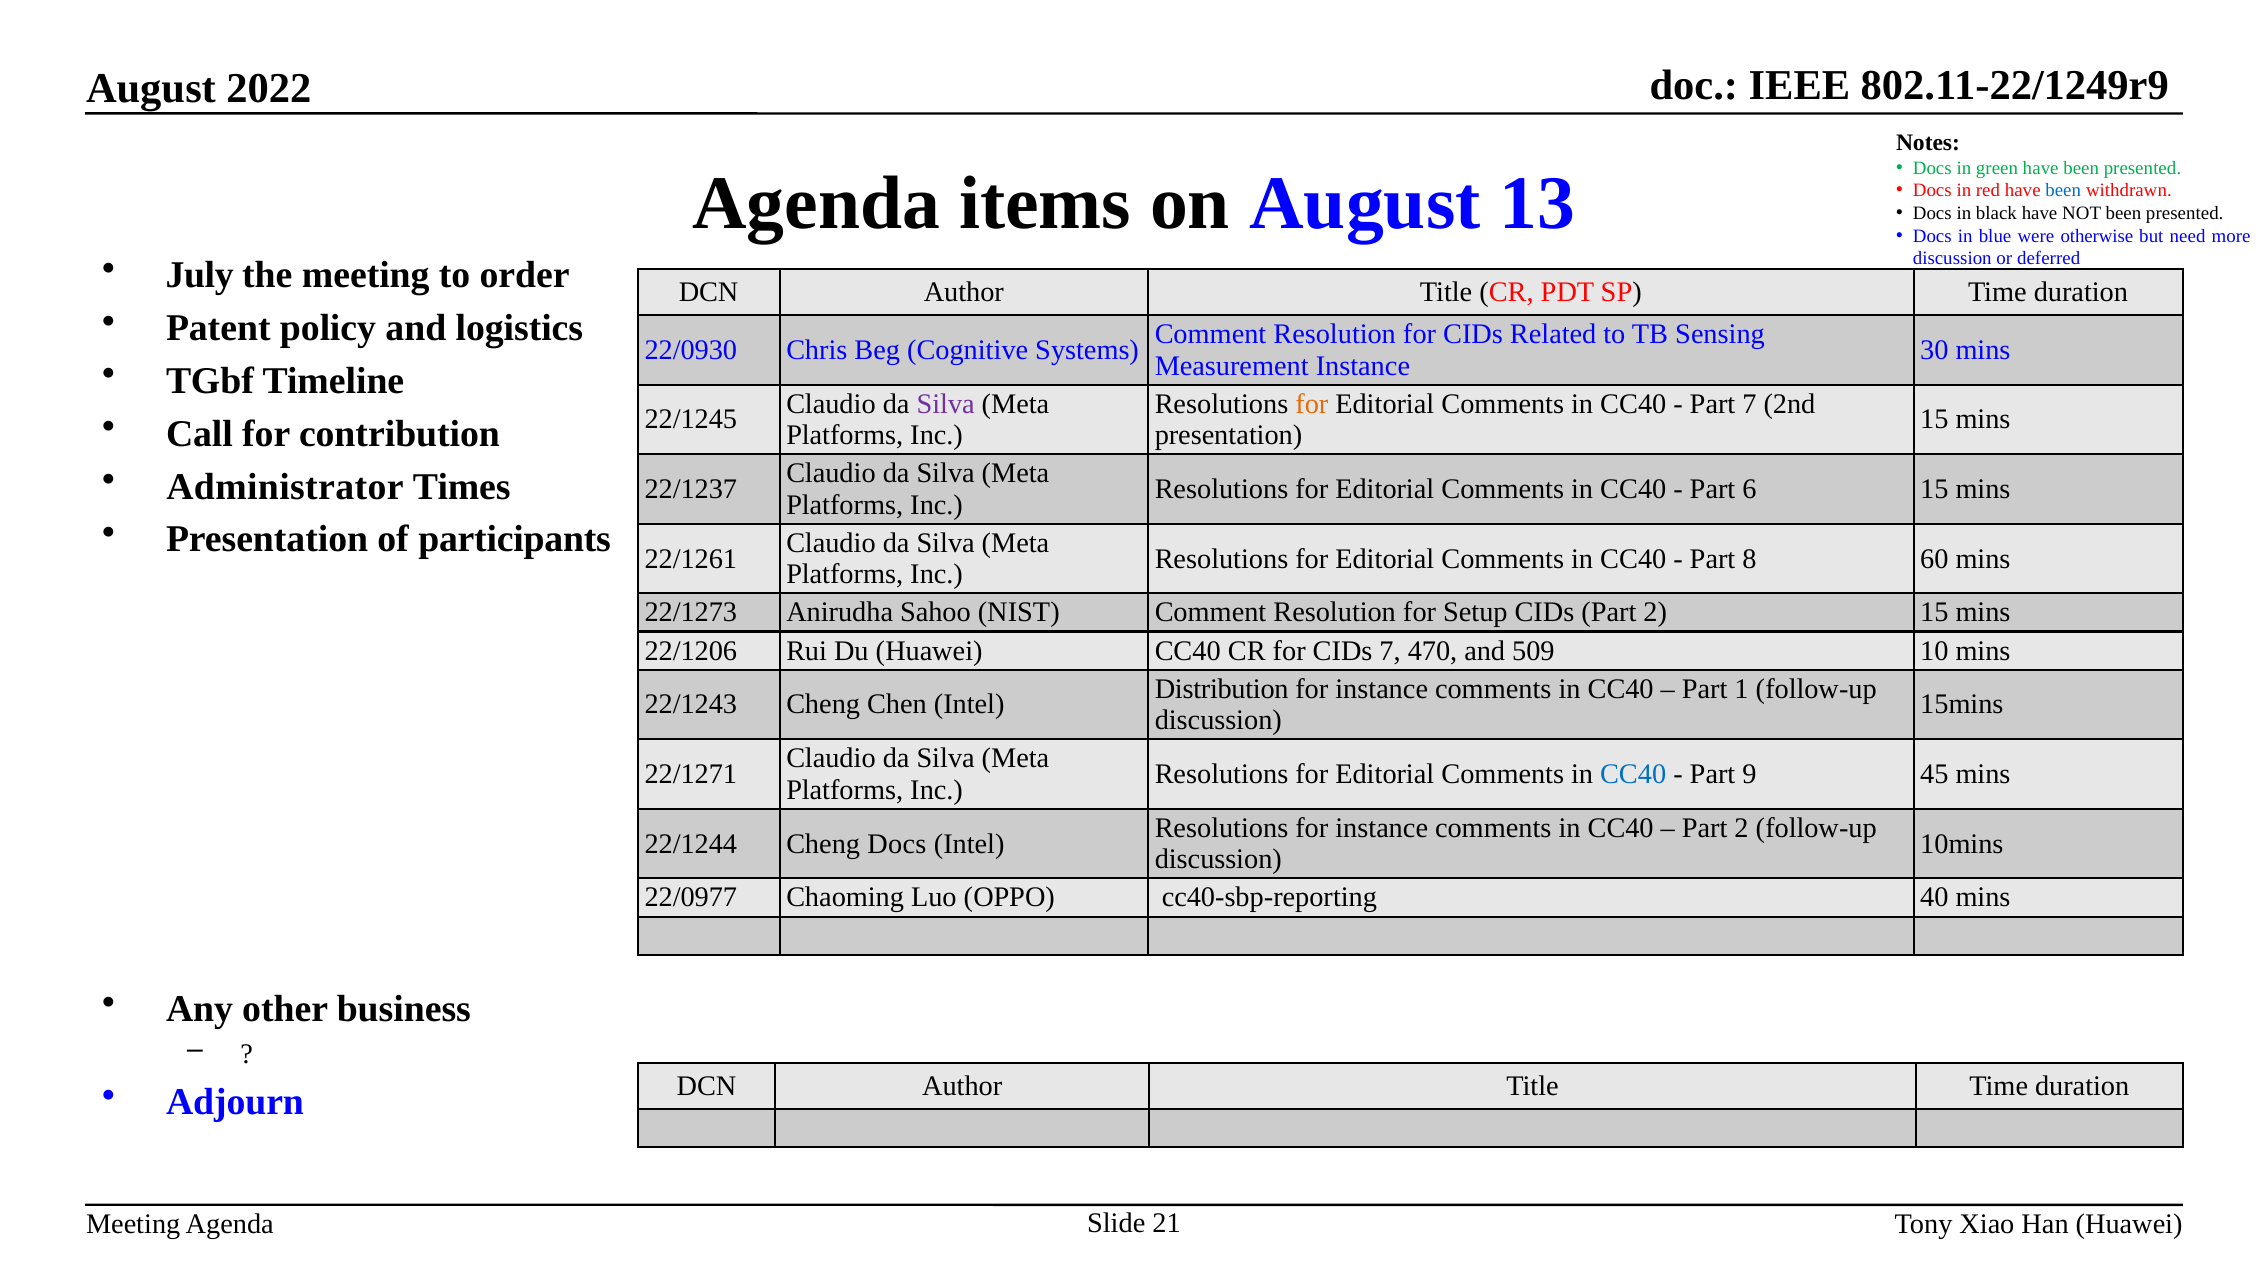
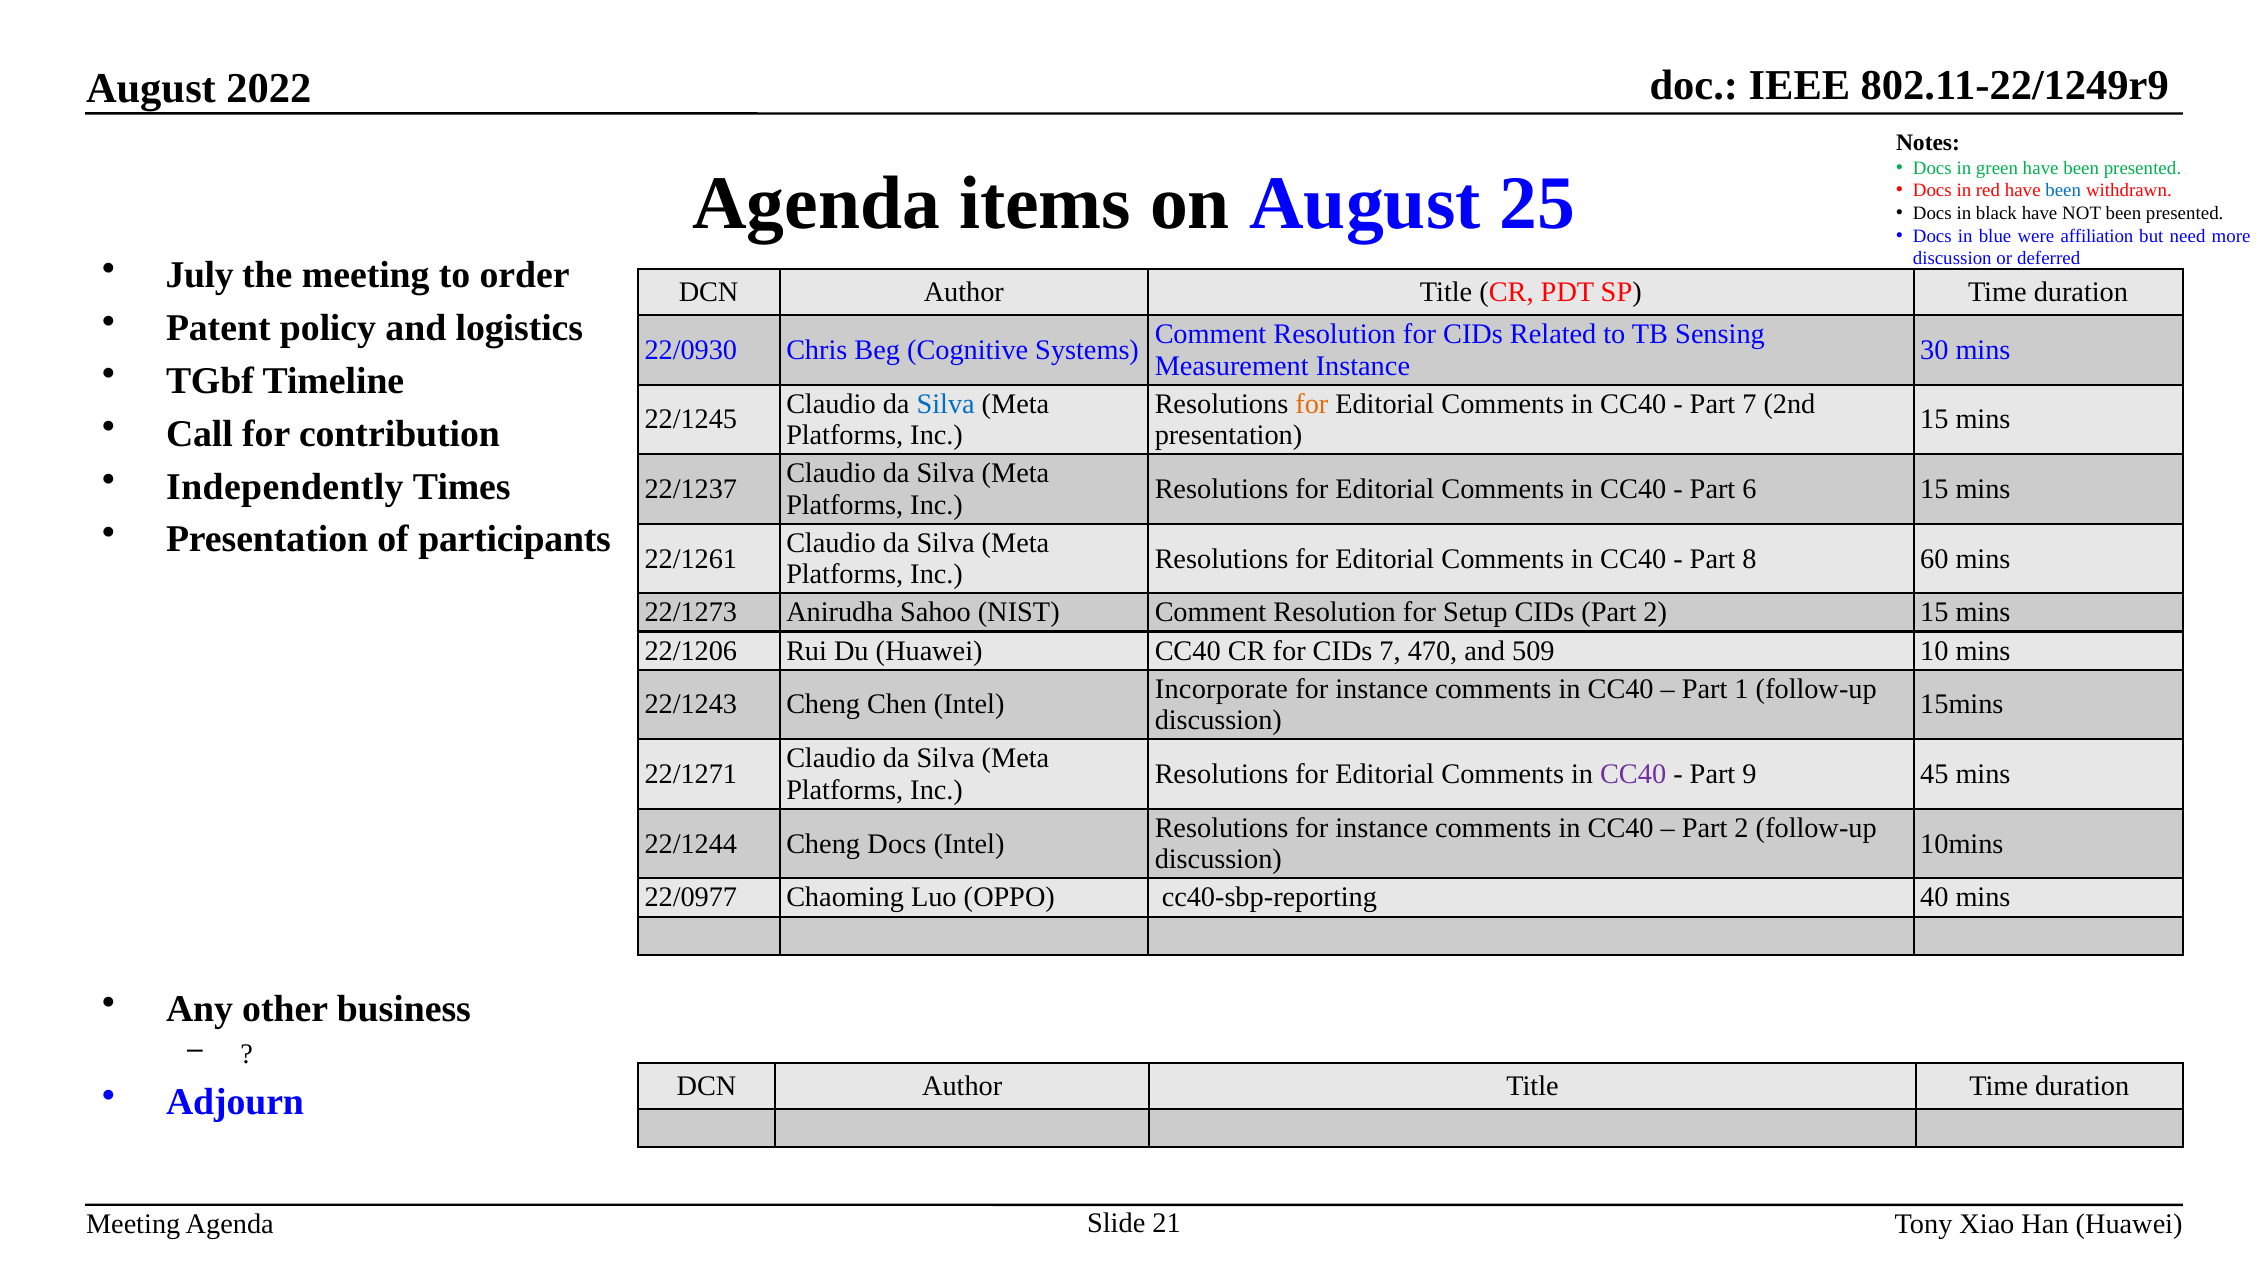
13: 13 -> 25
otherwise: otherwise -> affiliation
Silva at (946, 404) colour: purple -> blue
Administrator: Administrator -> Independently
Distribution: Distribution -> Incorporate
CC40 at (1633, 774) colour: blue -> purple
